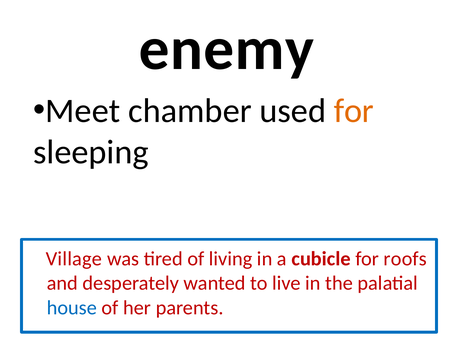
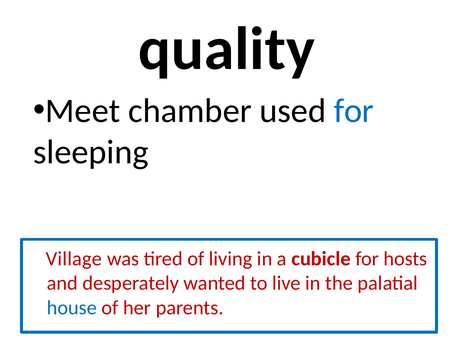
enemy: enemy -> quality
for at (354, 111) colour: orange -> blue
roofs: roofs -> hosts
